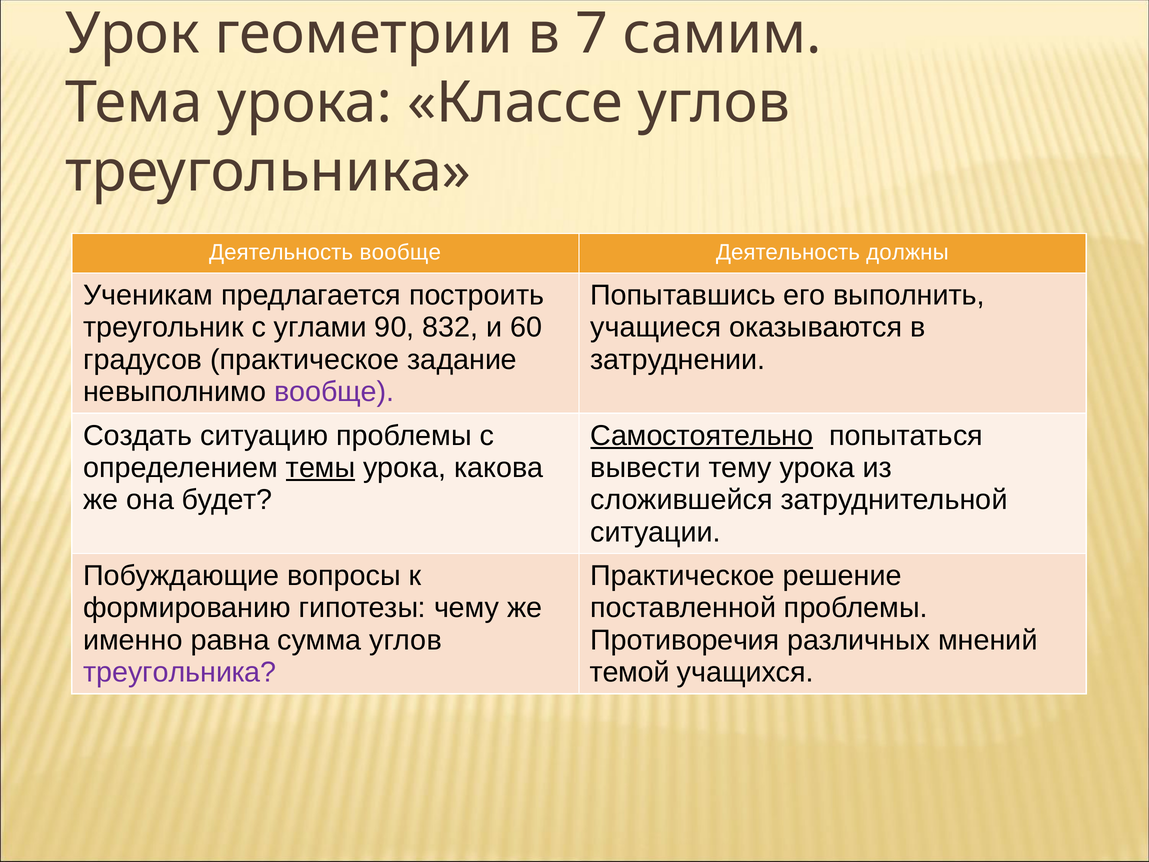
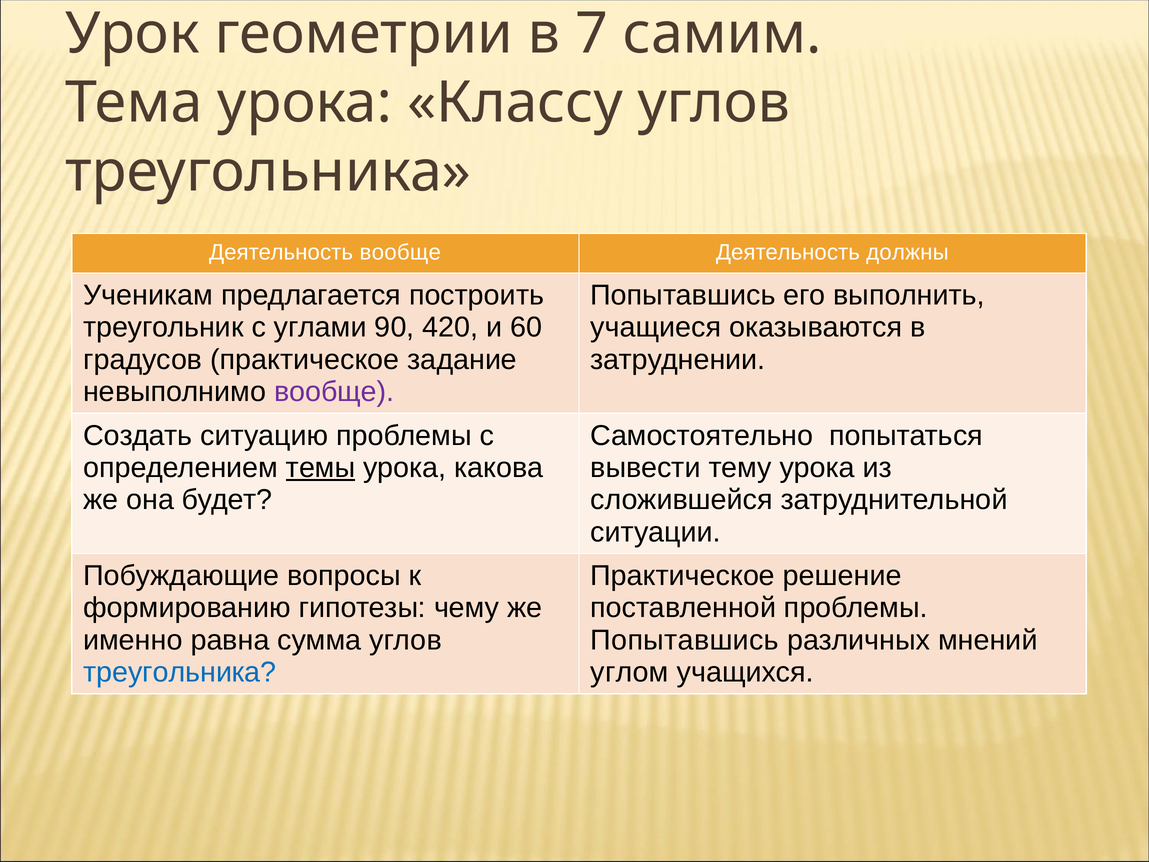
Классе: Классе -> Классу
832: 832 -> 420
Самостоятельно underline: present -> none
Противоречия at (685, 640): Противоречия -> Попытавшись
треугольника at (180, 672) colour: purple -> blue
темой: темой -> углом
